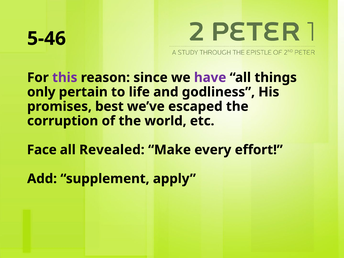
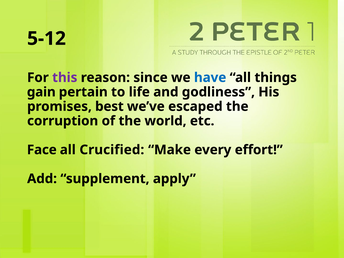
5-46: 5-46 -> 5-12
have colour: purple -> blue
only: only -> gain
Revealed: Revealed -> Crucified
